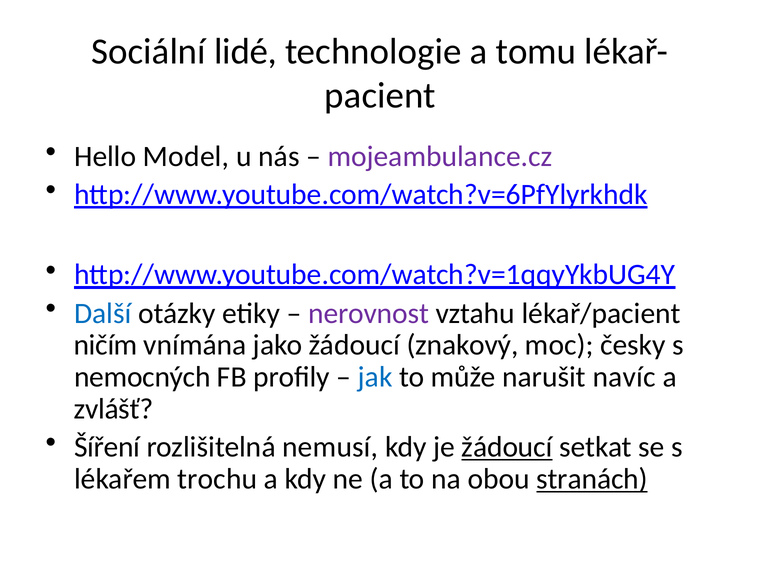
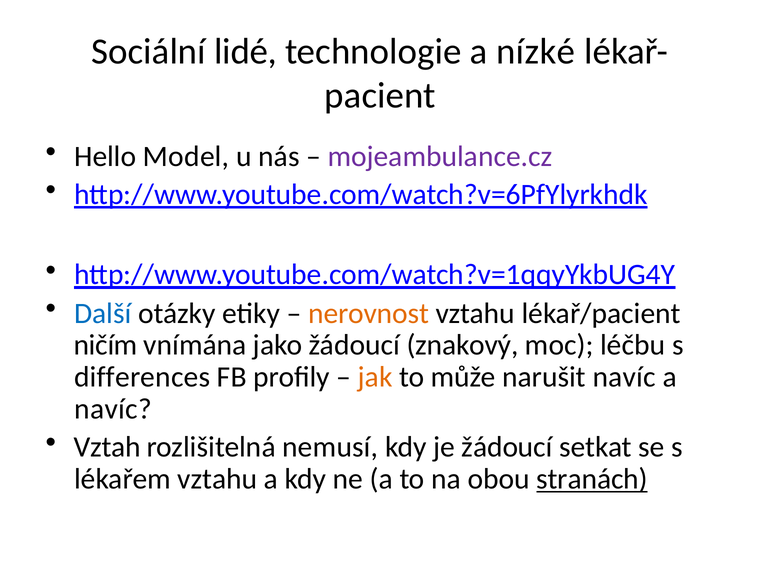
tomu: tomu -> nízké
nerovnost colour: purple -> orange
česky: česky -> léčbu
nemocných: nemocných -> differences
jak colour: blue -> orange
zvlášť at (114, 409): zvlášť -> navíc
Šíření: Šíření -> Vztah
žádoucí at (507, 447) underline: present -> none
lékařem trochu: trochu -> vztahu
